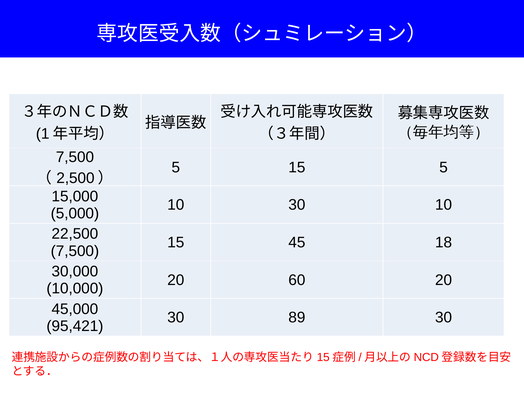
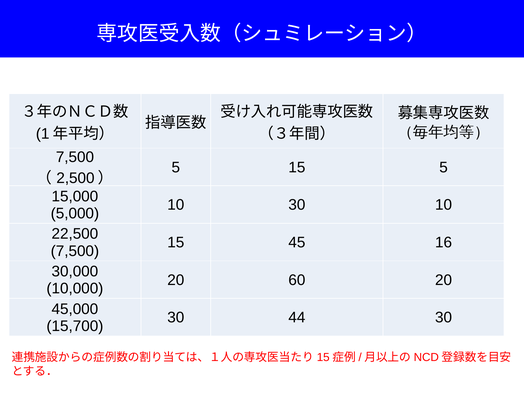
18: 18 -> 16
89: 89 -> 44
95,421: 95,421 -> 15,700
